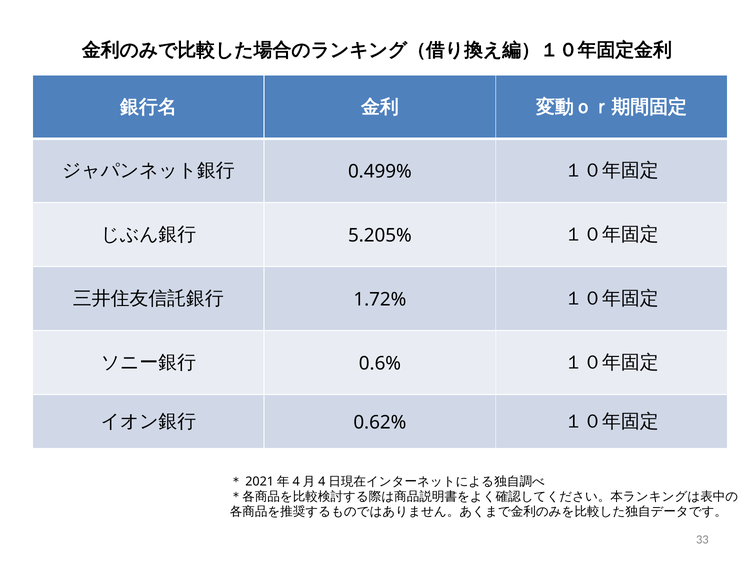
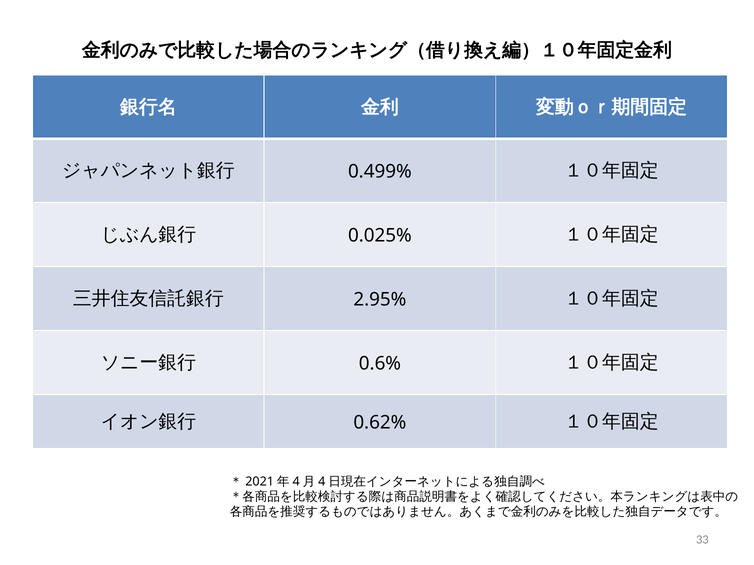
5.205%: 5.205% -> 0.025%
1.72%: 1.72% -> 2.95%
